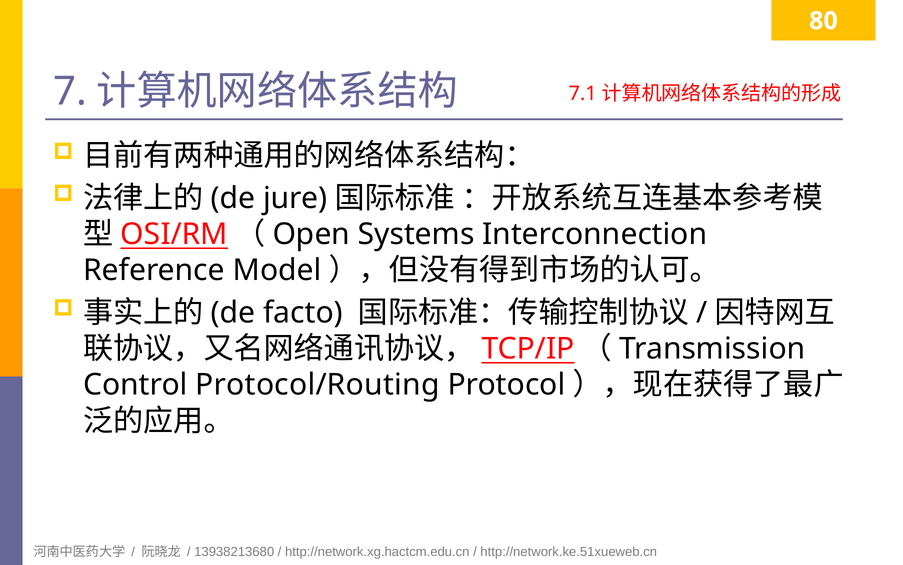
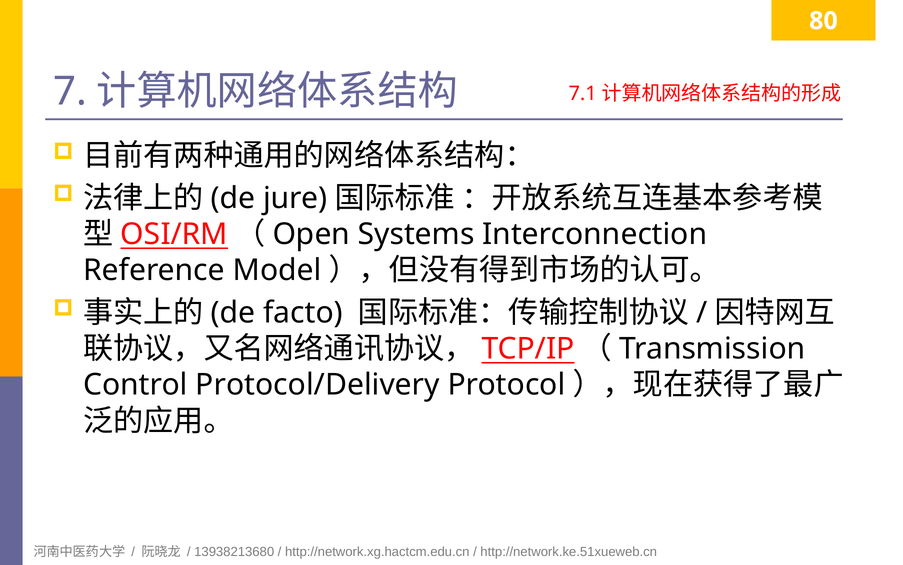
Protocol/Routing: Protocol/Routing -> Protocol/Delivery
